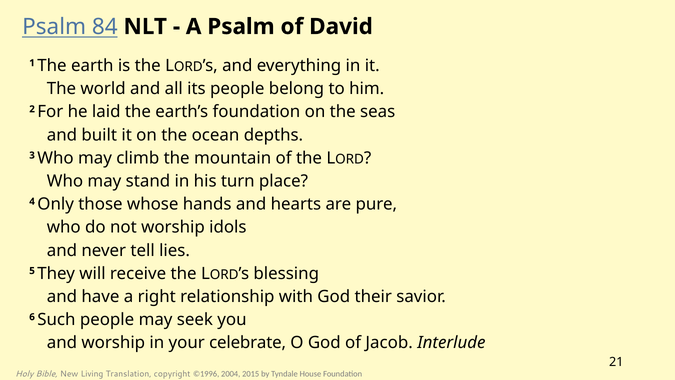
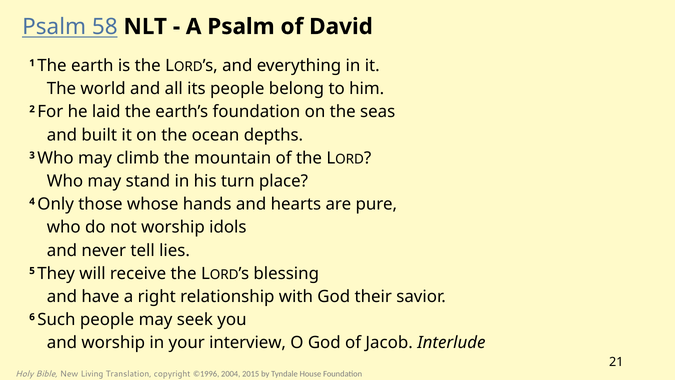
84: 84 -> 58
celebrate: celebrate -> interview
